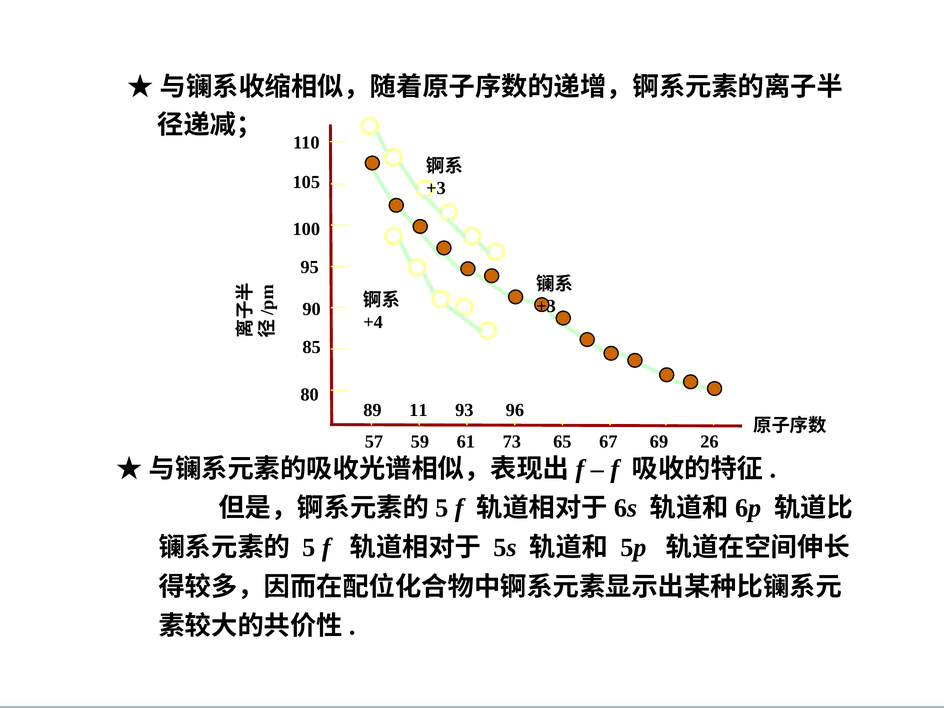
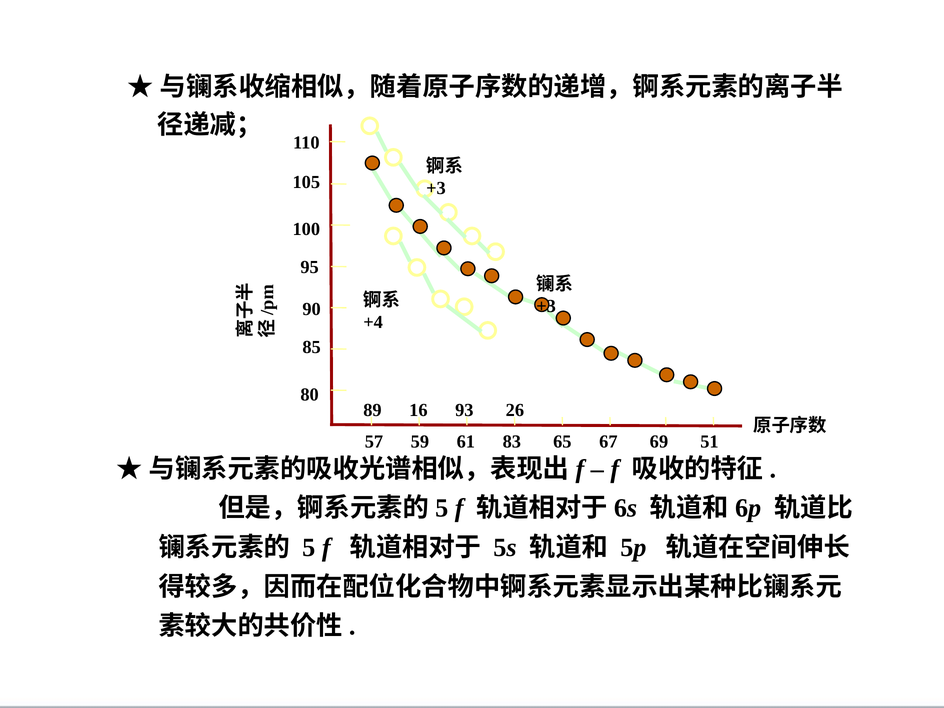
11: 11 -> 16
96: 96 -> 26
73: 73 -> 83
26: 26 -> 51
